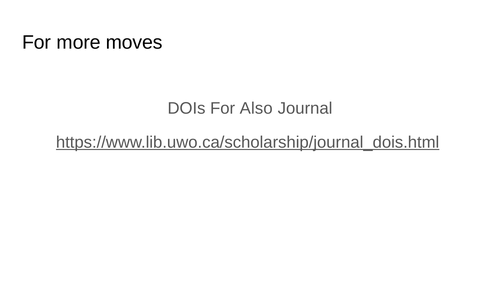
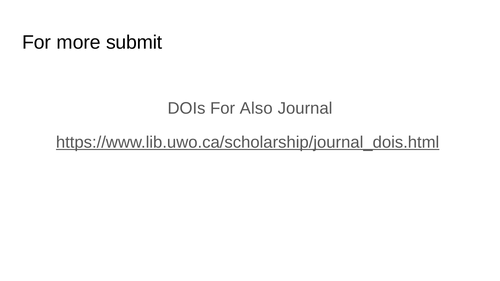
moves: moves -> submit
